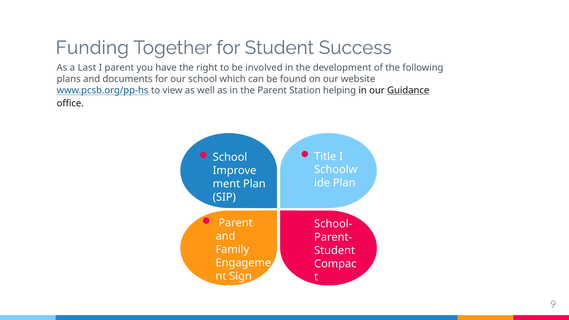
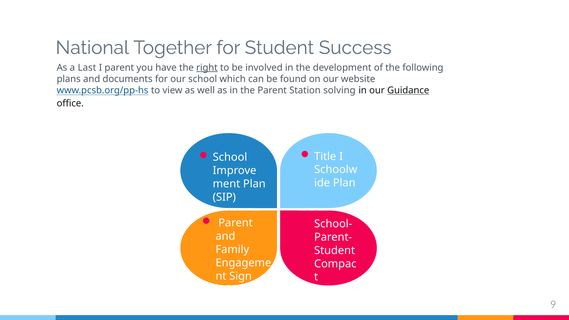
Funding: Funding -> National
right underline: none -> present
helping: helping -> solving
